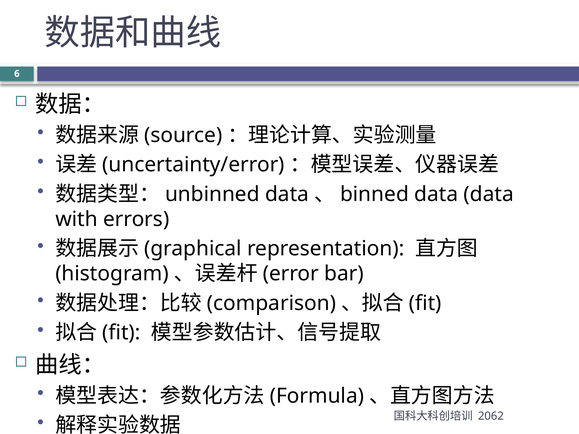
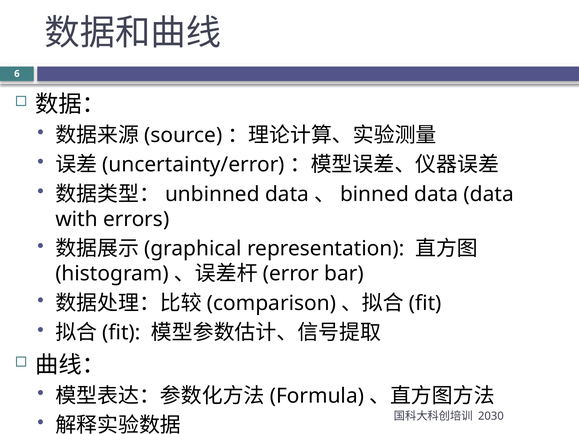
2062: 2062 -> 2030
